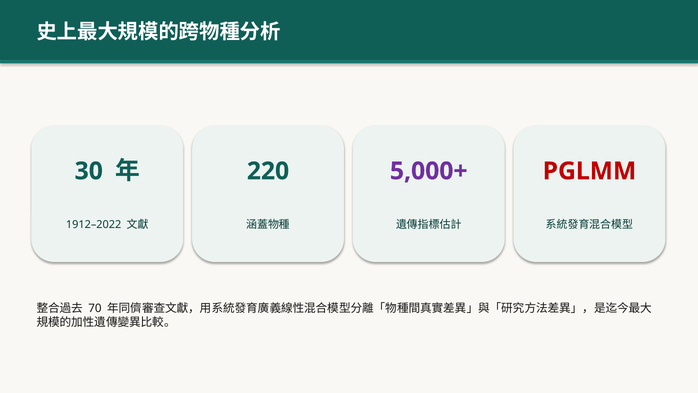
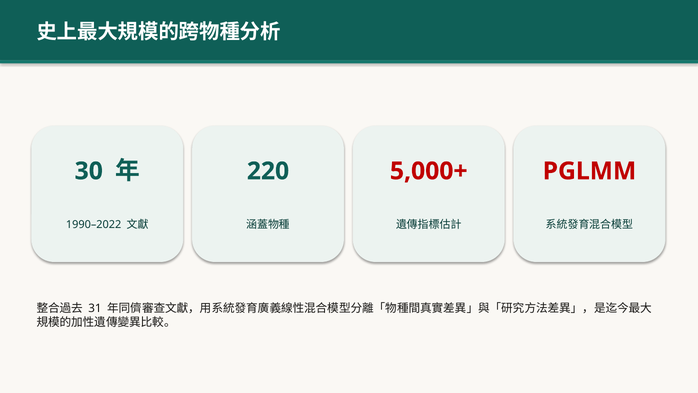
5,000+ colour: purple -> red
1912–2022: 1912–2022 -> 1990–2022
70: 70 -> 31
